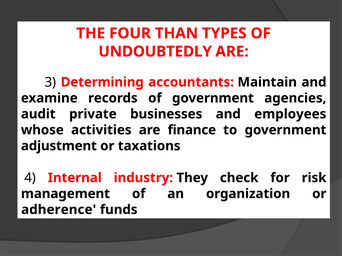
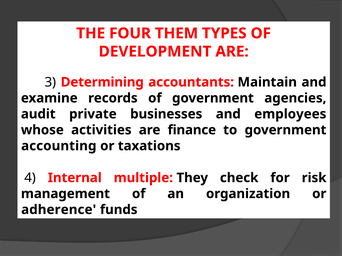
THAN: THAN -> THEM
UNDOUBTEDLY: UNDOUBTEDLY -> DEVELOPMENT
adjustment: adjustment -> accounting
industry: industry -> multiple
